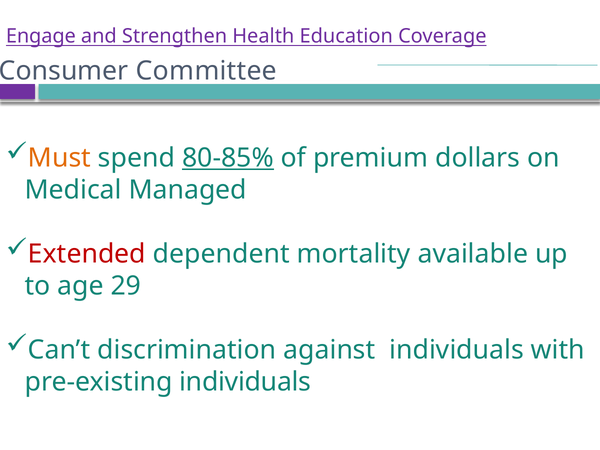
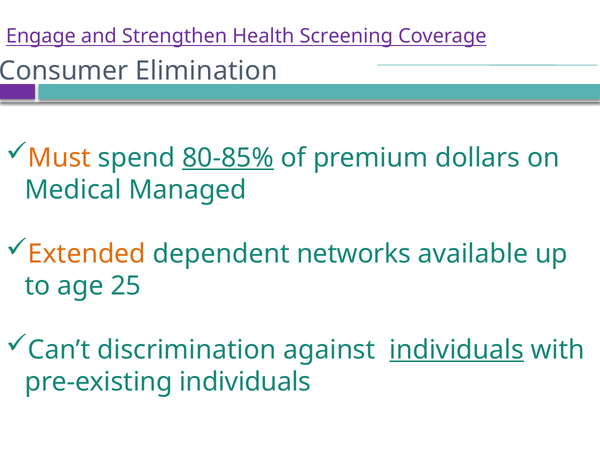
Education: Education -> Screening
Committee: Committee -> Elimination
Extended colour: red -> orange
mortality: mortality -> networks
29: 29 -> 25
individuals at (457, 350) underline: none -> present
